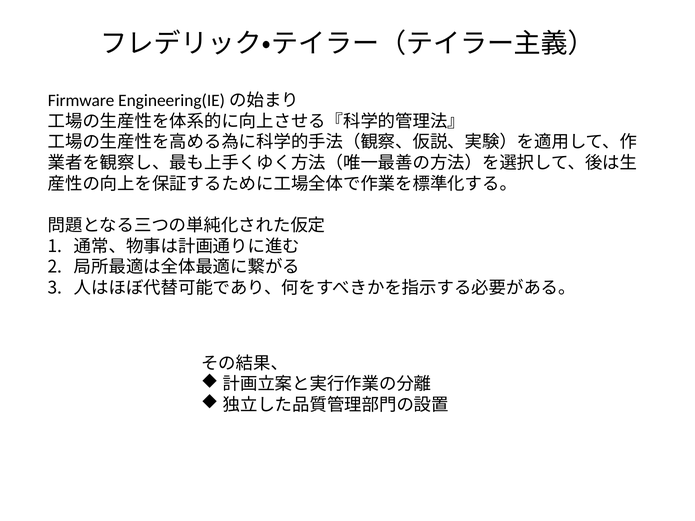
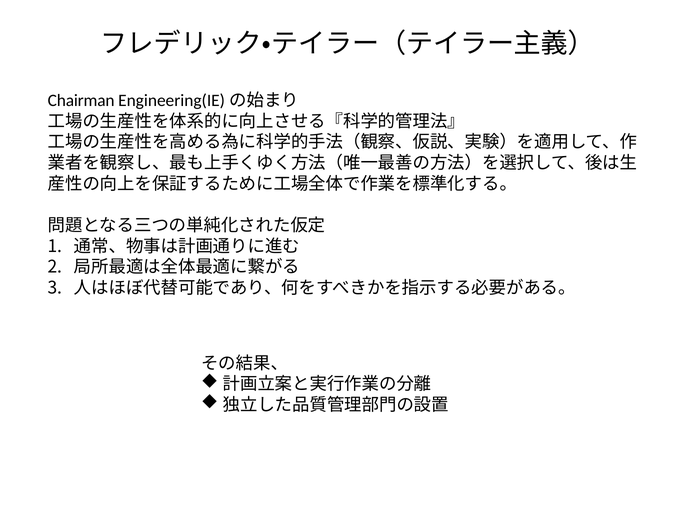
Firmware: Firmware -> Chairman
